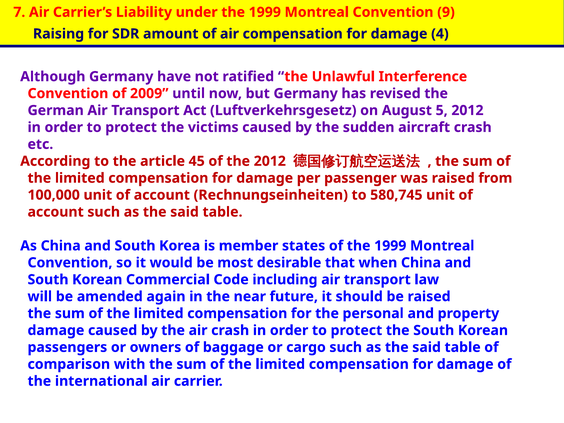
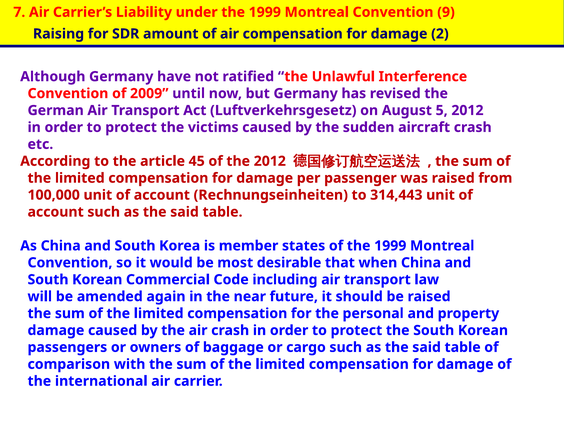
4: 4 -> 2
580,745: 580,745 -> 314,443
